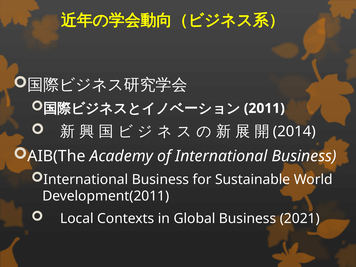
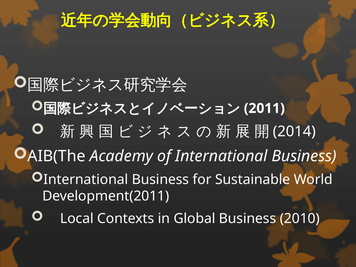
2021: 2021 -> 2010
